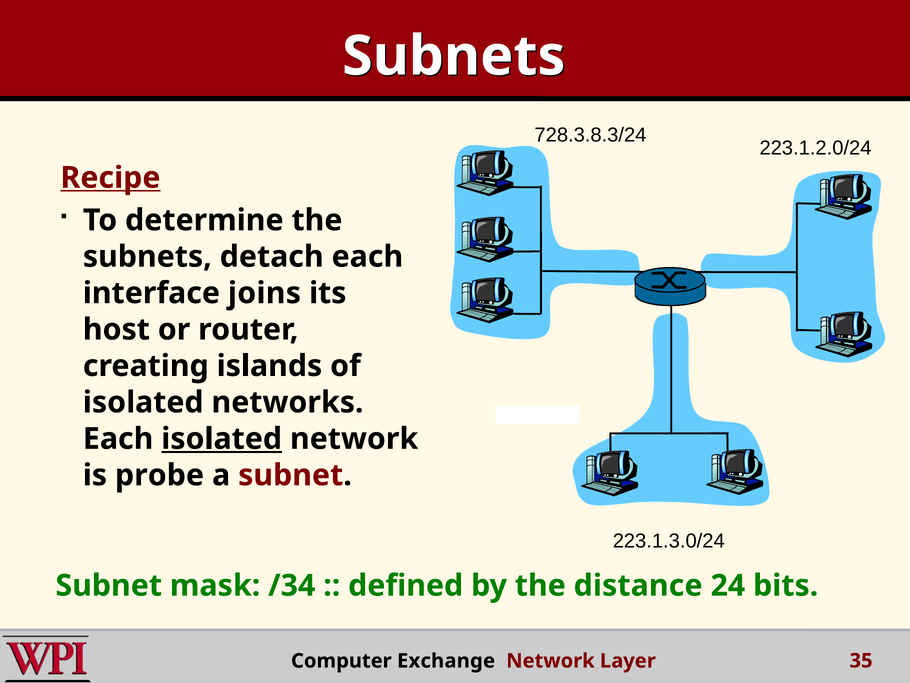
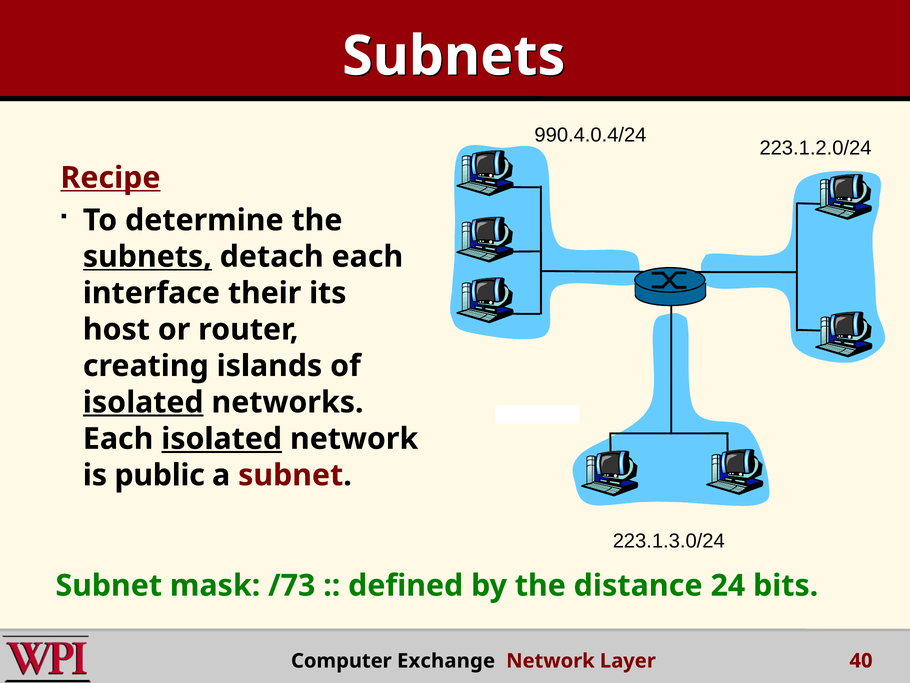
728.3.8.3/24: 728.3.8.3/24 -> 990.4.0.4/24
subnets at (147, 257) underline: none -> present
joins: joins -> their
isolated at (143, 402) underline: none -> present
probe: probe -> public
/34: /34 -> /73
35: 35 -> 40
